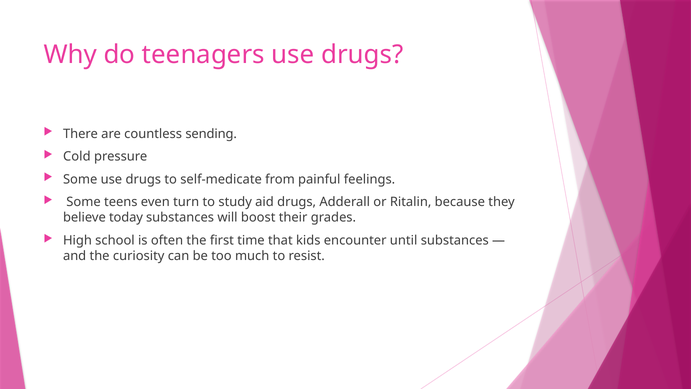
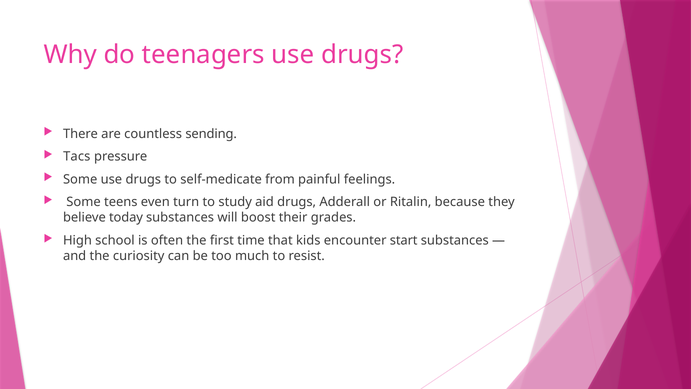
Cold: Cold -> Tacs
until: until -> start
